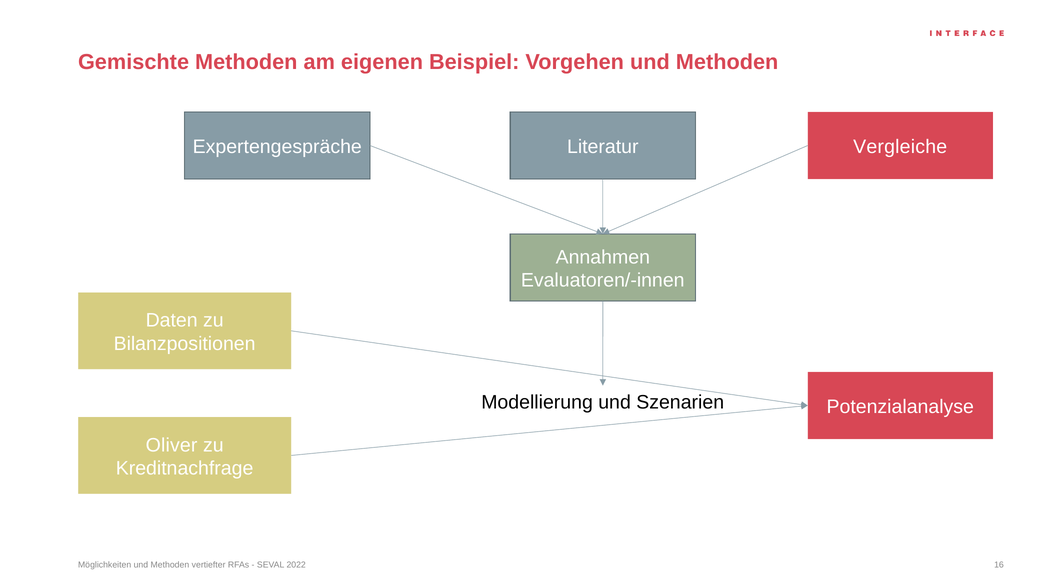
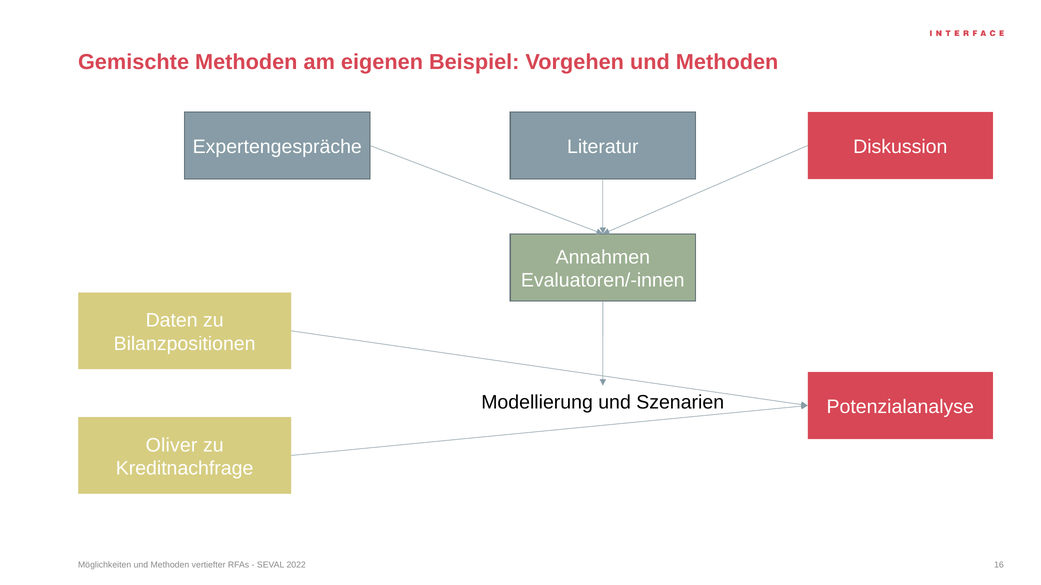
Vergleiche: Vergleiche -> Diskussion
